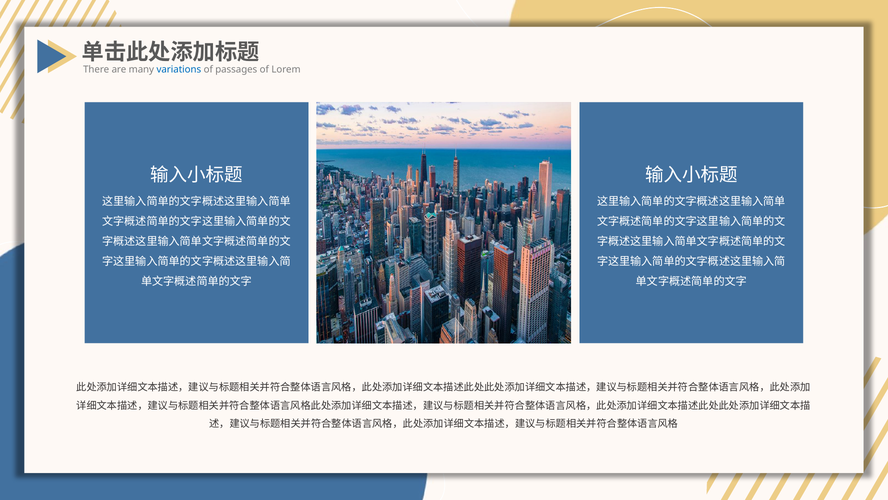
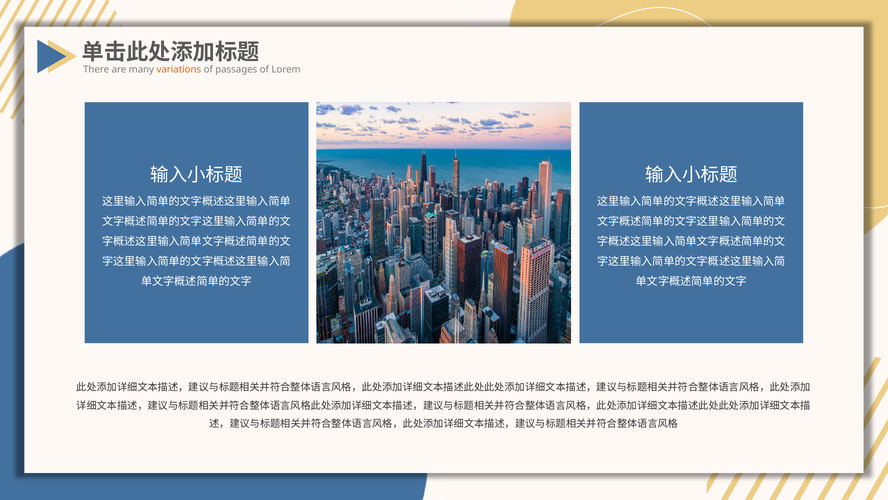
variations colour: blue -> orange
